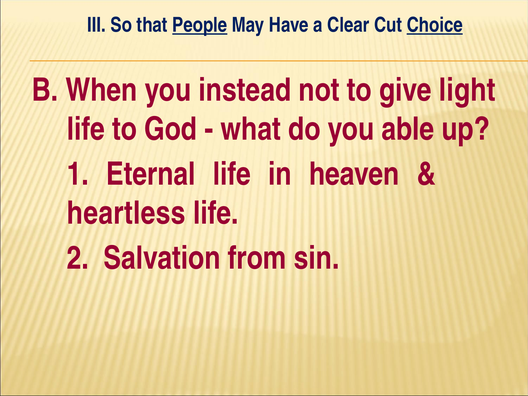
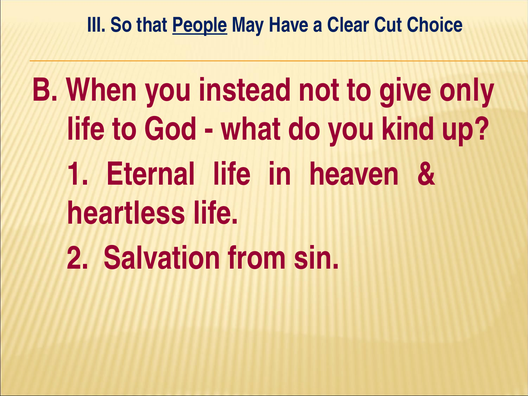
Choice underline: present -> none
light: light -> only
able: able -> kind
